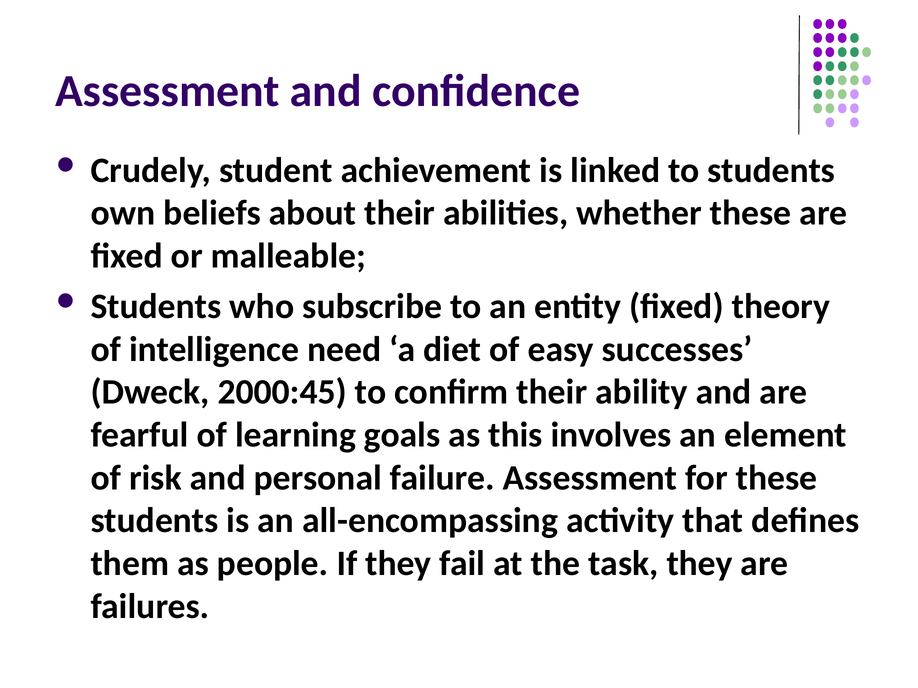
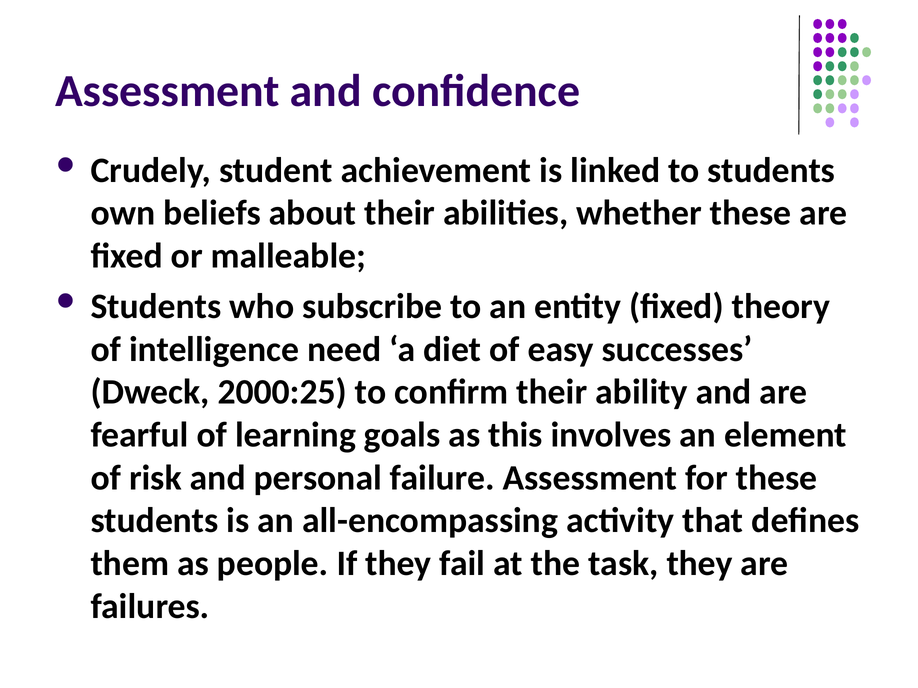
2000:45: 2000:45 -> 2000:25
